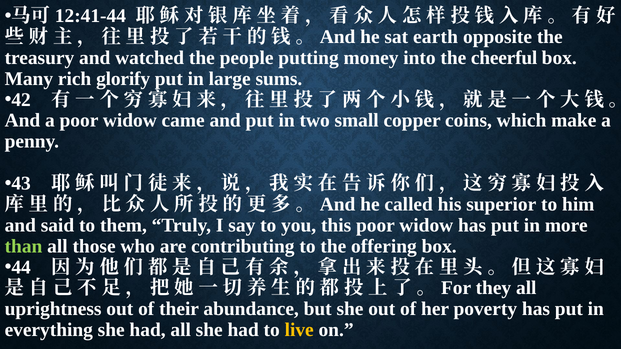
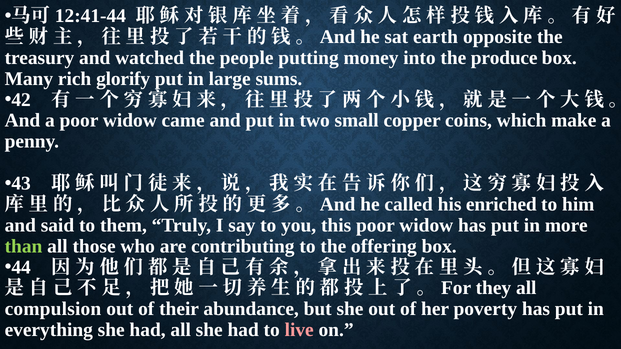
cheerful: cheerful -> produce
superior: superior -> enriched
uprightness: uprightness -> compulsion
live colour: yellow -> pink
